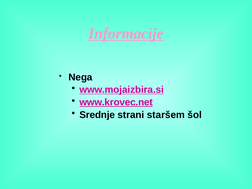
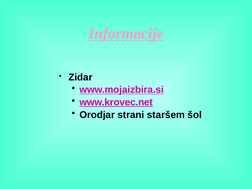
Nega: Nega -> Zidar
Srednje: Srednje -> Orodjar
